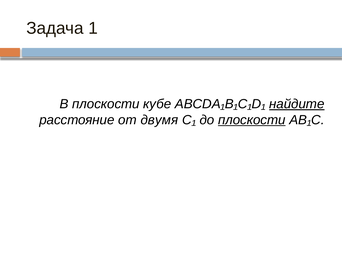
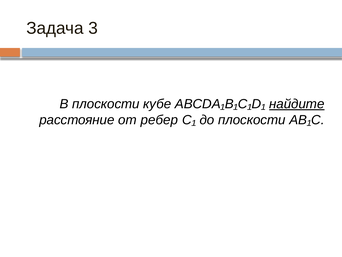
1: 1 -> 3
двумя: двумя -> ребер
плоскости at (252, 120) underline: present -> none
